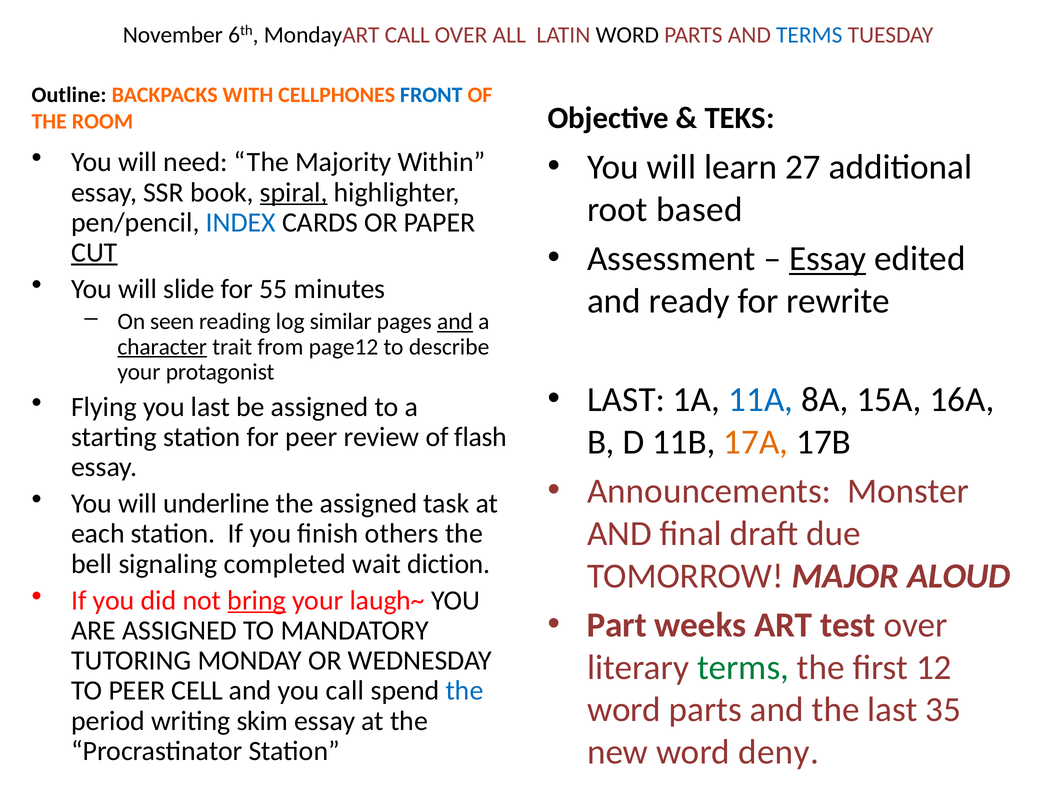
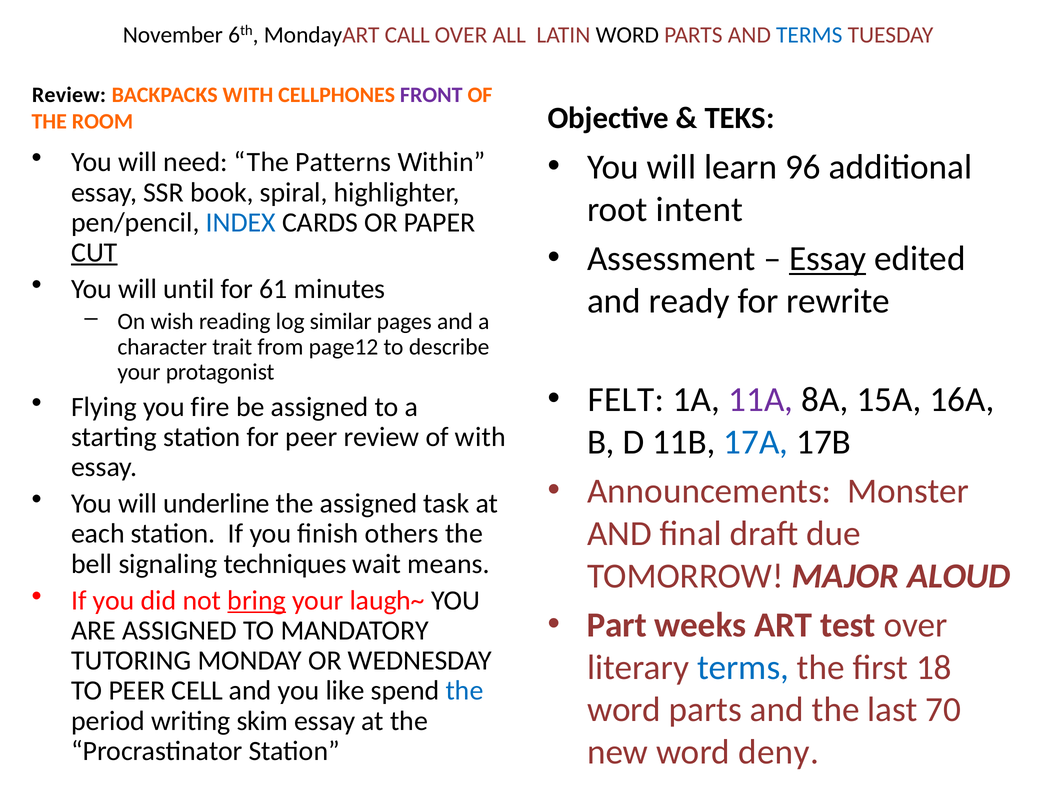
Outline at (69, 95): Outline -> Review
FRONT colour: blue -> purple
Majority: Majority -> Patterns
27: 27 -> 96
spiral underline: present -> none
based: based -> intent
slide: slide -> until
55: 55 -> 61
seen: seen -> wish
and at (455, 321) underline: present -> none
character underline: present -> none
LAST at (626, 400): LAST -> FELT
11A colour: blue -> purple
you last: last -> fire
of flash: flash -> with
17A colour: orange -> blue
completed: completed -> techniques
diction: diction -> means
terms at (743, 667) colour: green -> blue
12: 12 -> 18
you call: call -> like
35: 35 -> 70
